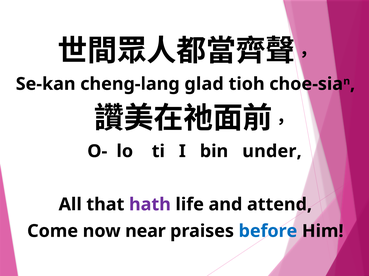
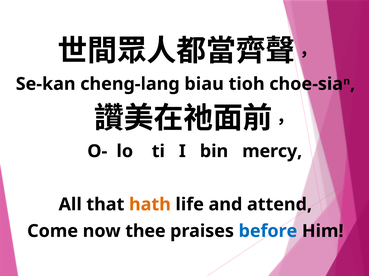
glad: glad -> biau
under: under -> mercy
hath colour: purple -> orange
near: near -> thee
